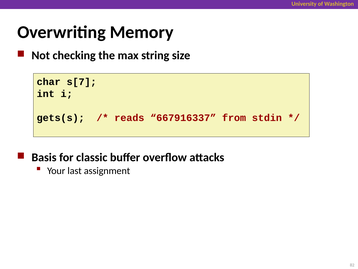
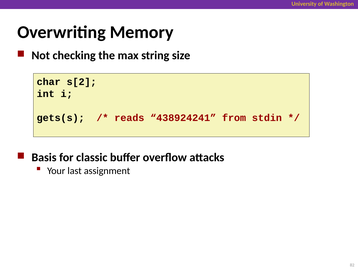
s[7: s[7 -> s[2
667916337: 667916337 -> 438924241
